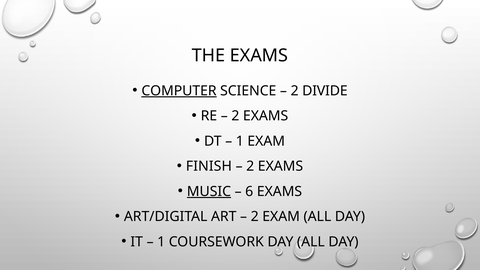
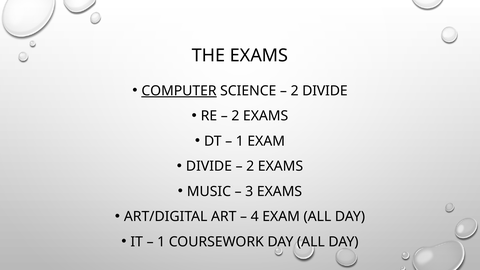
FINISH at (209, 166): FINISH -> DIVIDE
MUSIC underline: present -> none
6: 6 -> 3
2 at (255, 217): 2 -> 4
